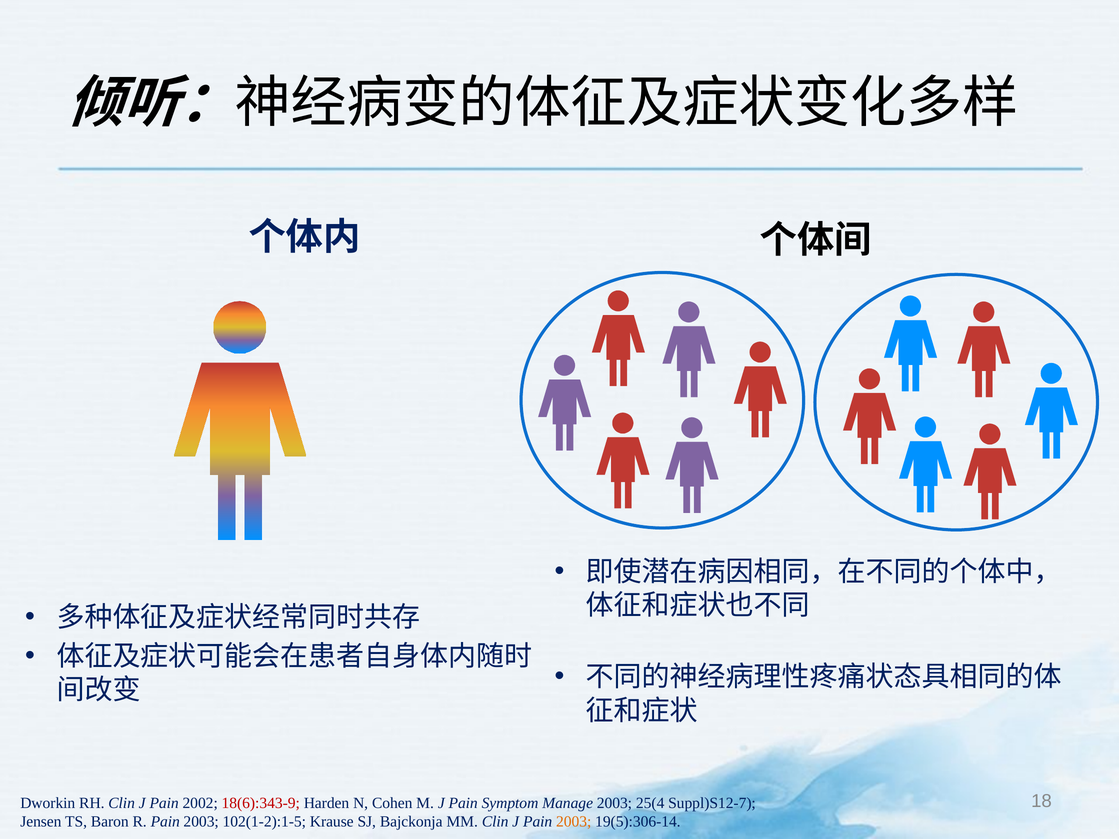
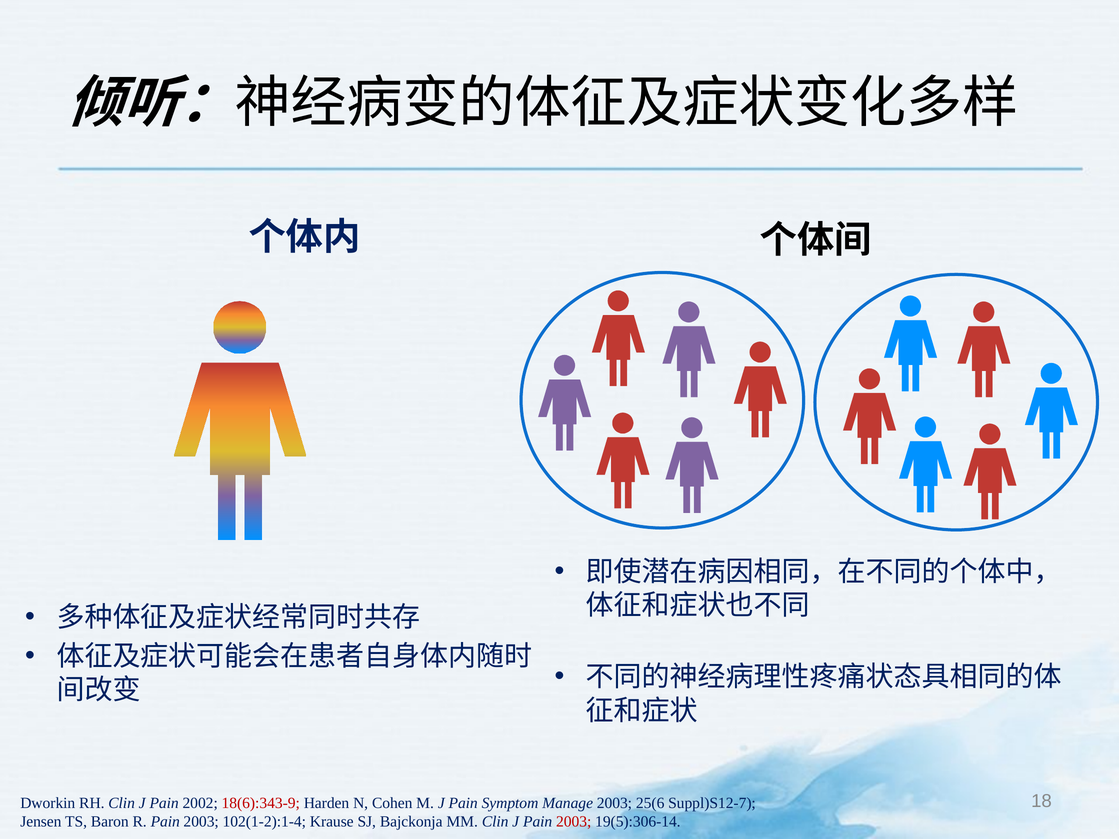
25(4: 25(4 -> 25(6
102(1-2):1-5: 102(1-2):1-5 -> 102(1-2):1-4
2003 at (574, 822) colour: orange -> red
